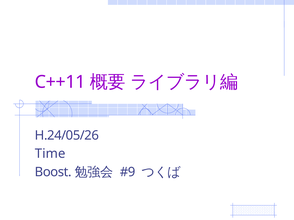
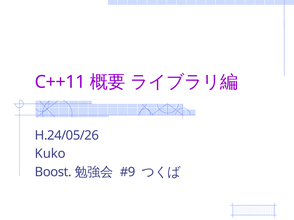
Time: Time -> Kuko
